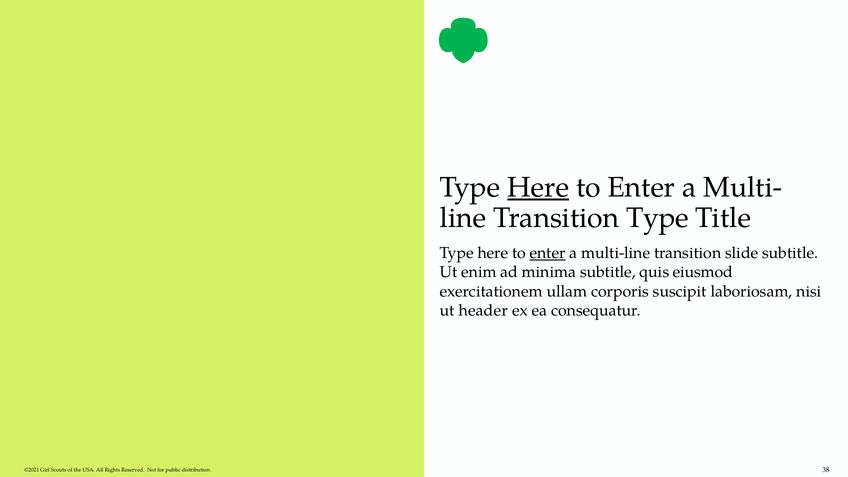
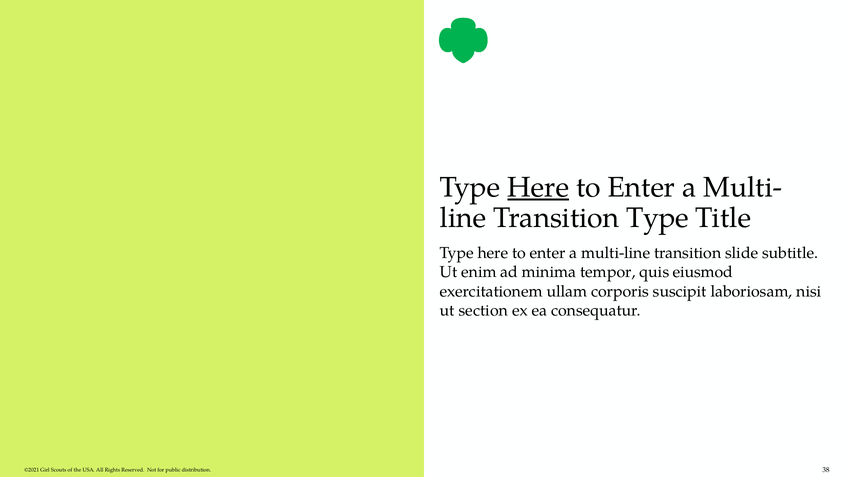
enter at (548, 253) underline: present -> none
minima subtitle: subtitle -> tempor
header: header -> section
